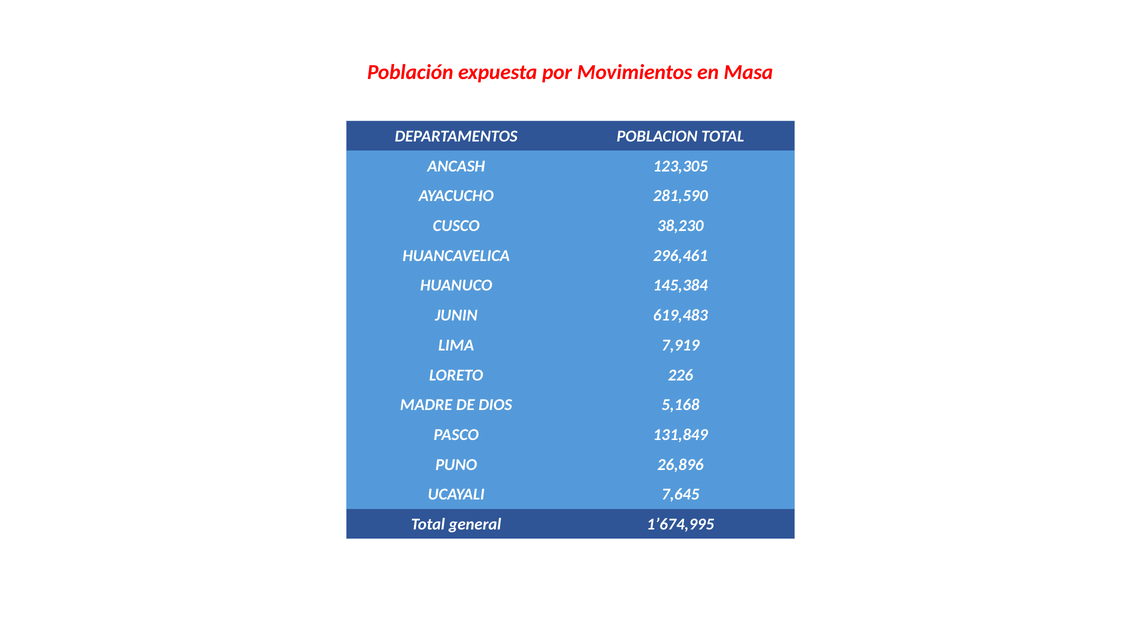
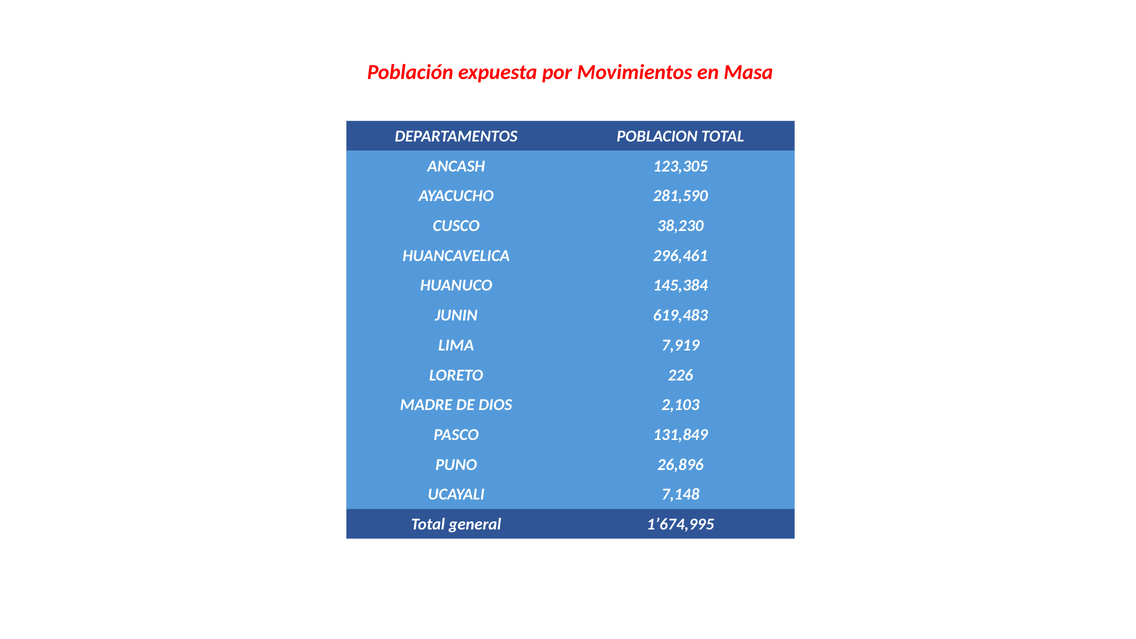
5,168: 5,168 -> 2,103
7,645: 7,645 -> 7,148
